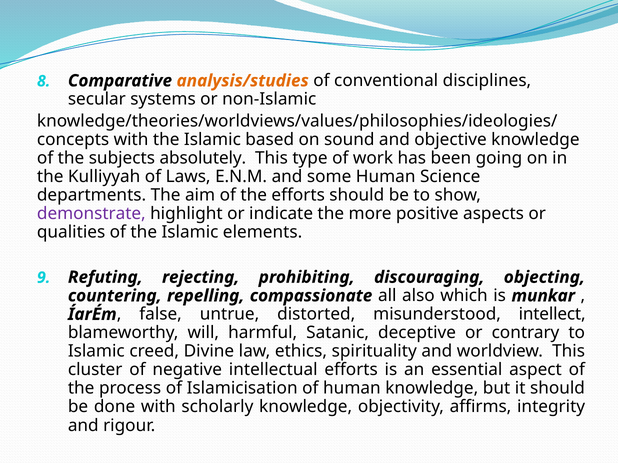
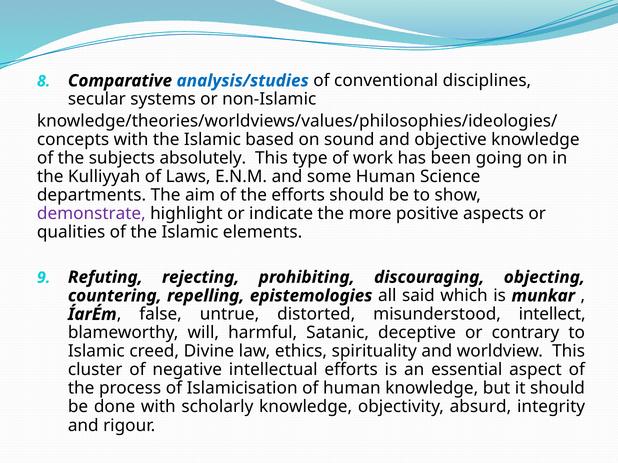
analysis/studies colour: orange -> blue
compassionate: compassionate -> epistemologies
also: also -> said
affirms: affirms -> absurd
